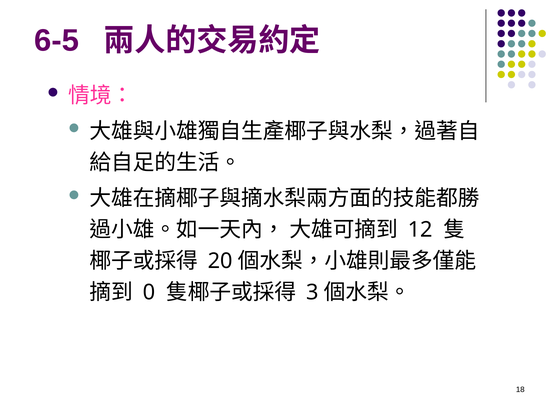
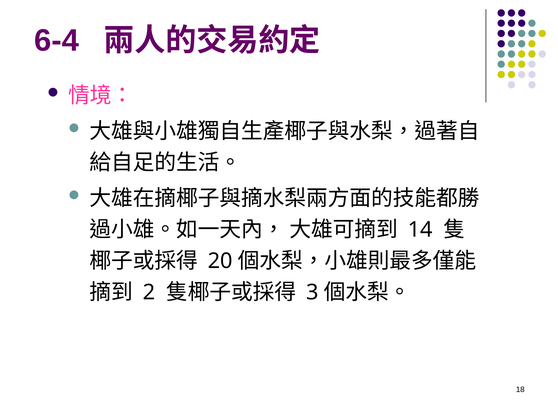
6-5: 6-5 -> 6-4
12: 12 -> 14
0: 0 -> 2
